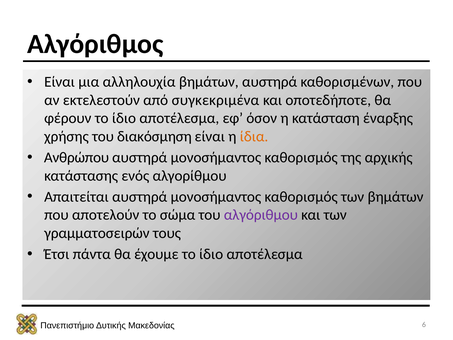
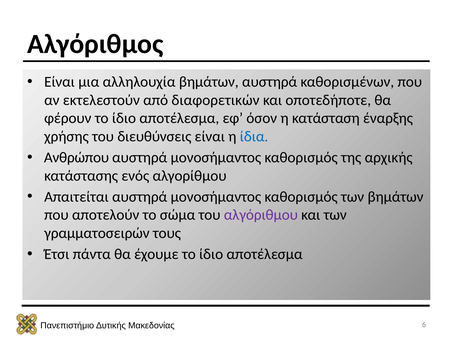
συγκεκριμένα: συγκεκριμένα -> διαφορετικών
διακόσμηση: διακόσμηση -> διευθύνσεις
ίδια colour: orange -> blue
